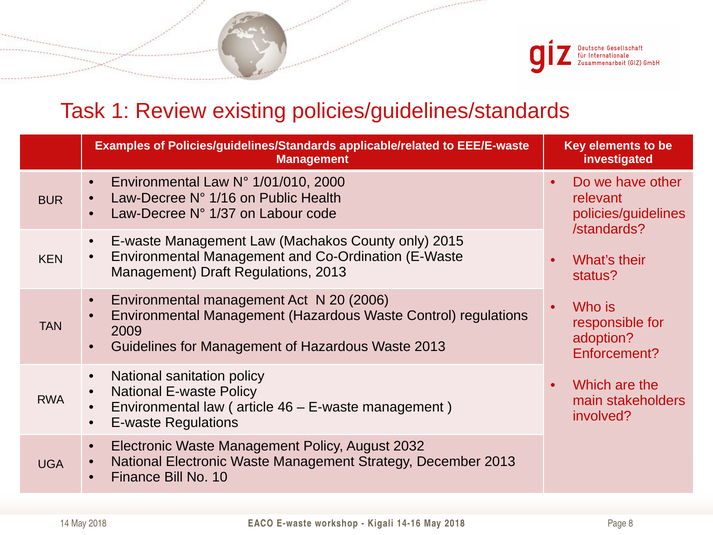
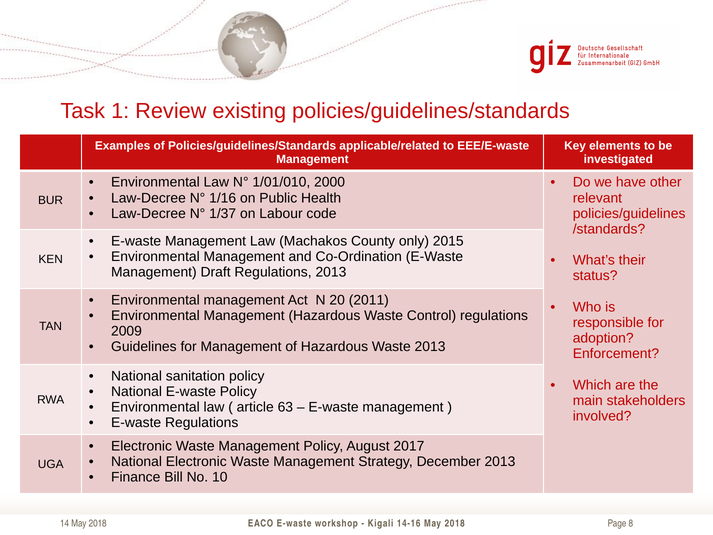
2006: 2006 -> 2011
46: 46 -> 63
2032: 2032 -> 2017
